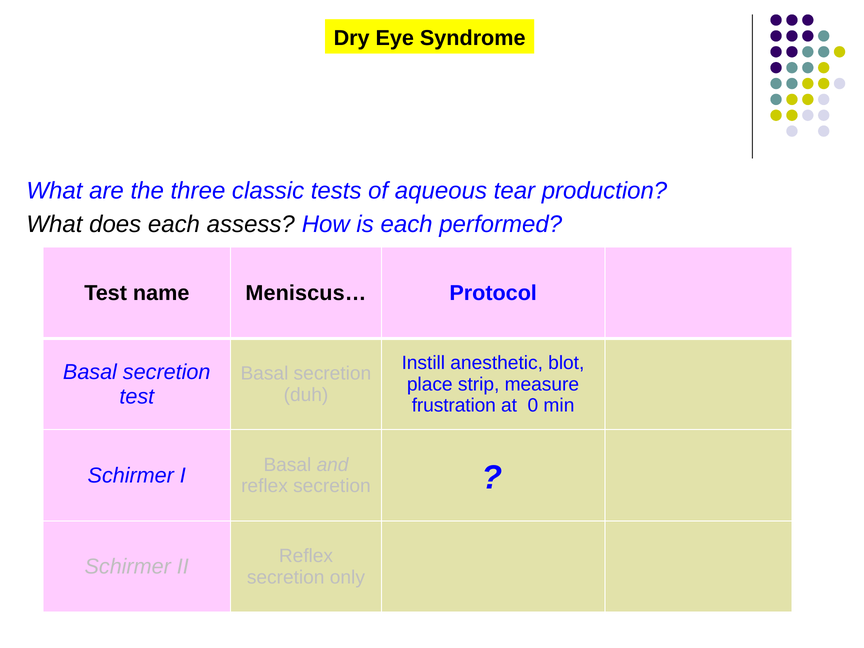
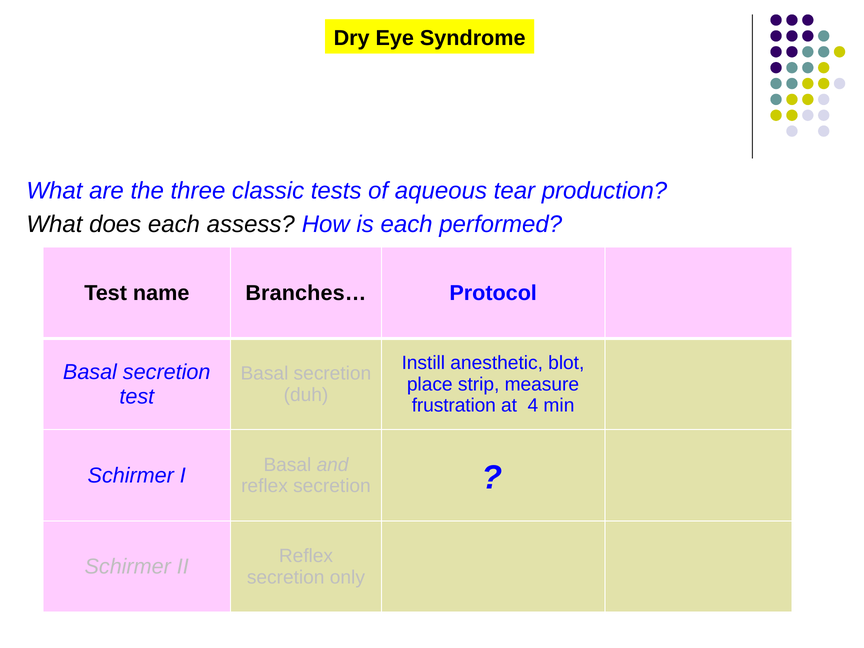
Meniscus…: Meniscus… -> Branches…
0: 0 -> 4
